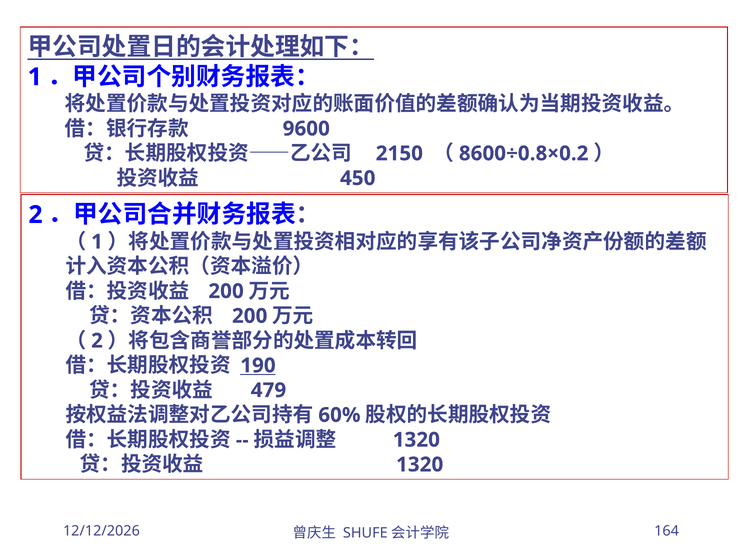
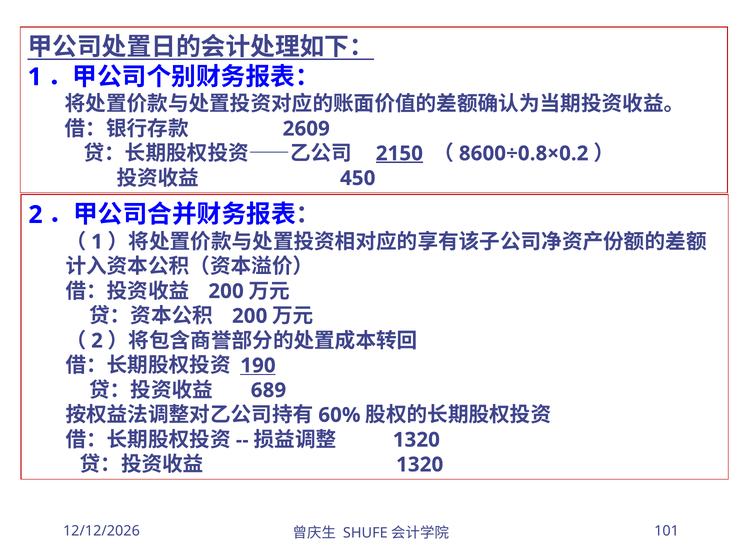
9600: 9600 -> 2609
2150 underline: none -> present
479: 479 -> 689
164: 164 -> 101
